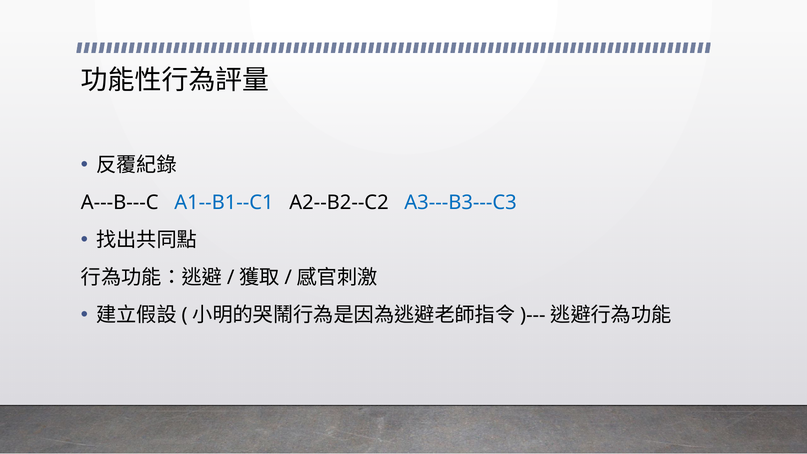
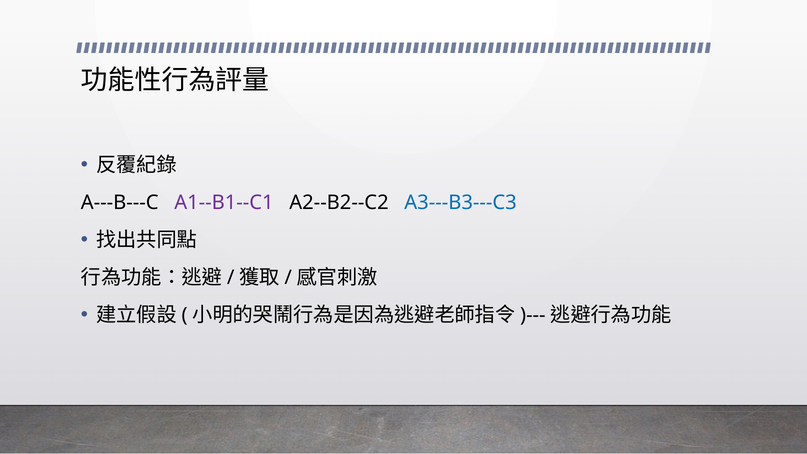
A1--B1--C1 colour: blue -> purple
